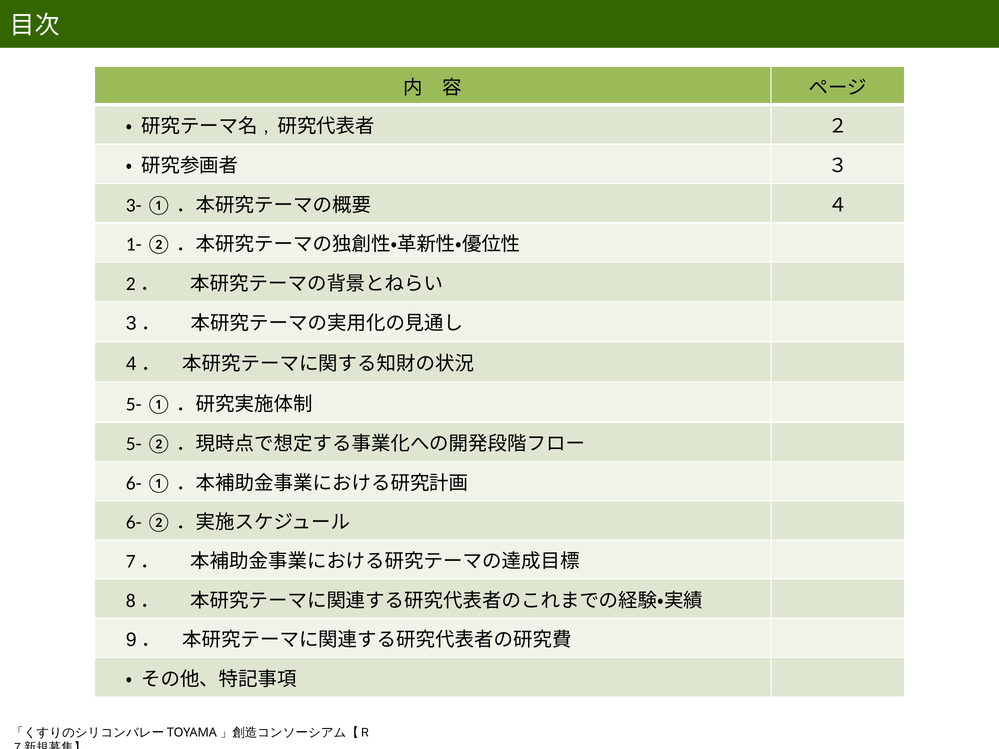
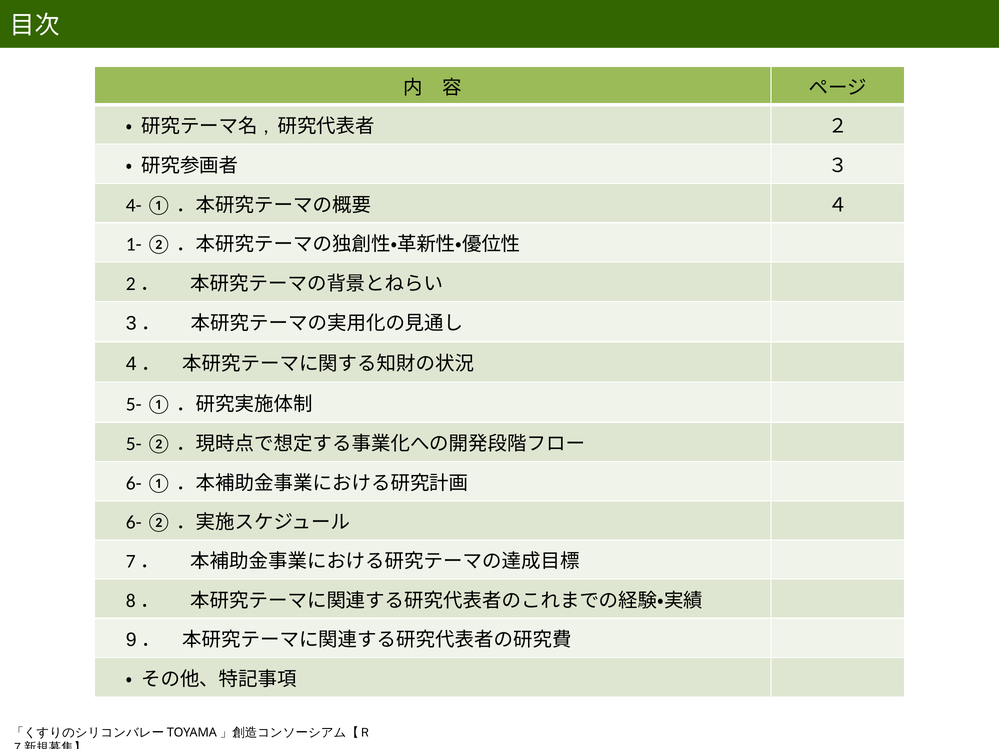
3-: 3- -> 4-
